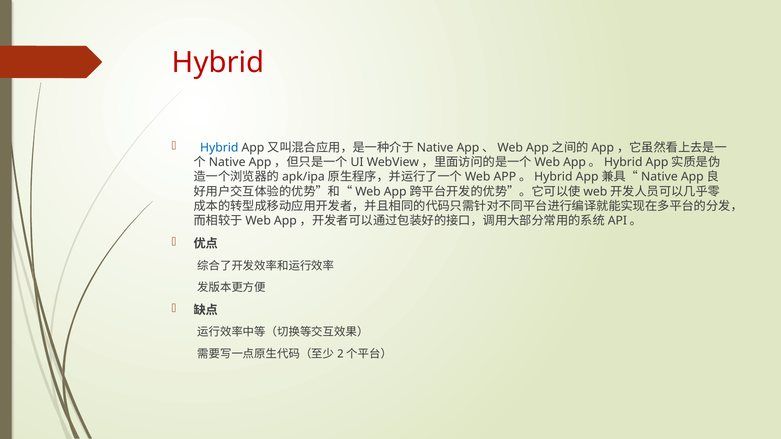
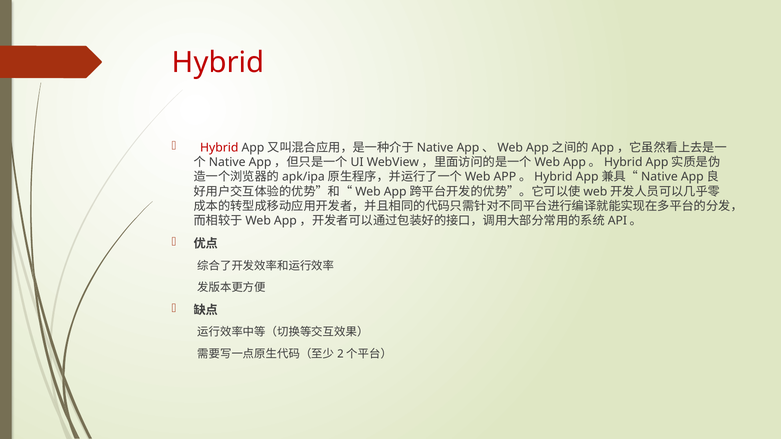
Hybrid at (219, 148) colour: blue -> red
